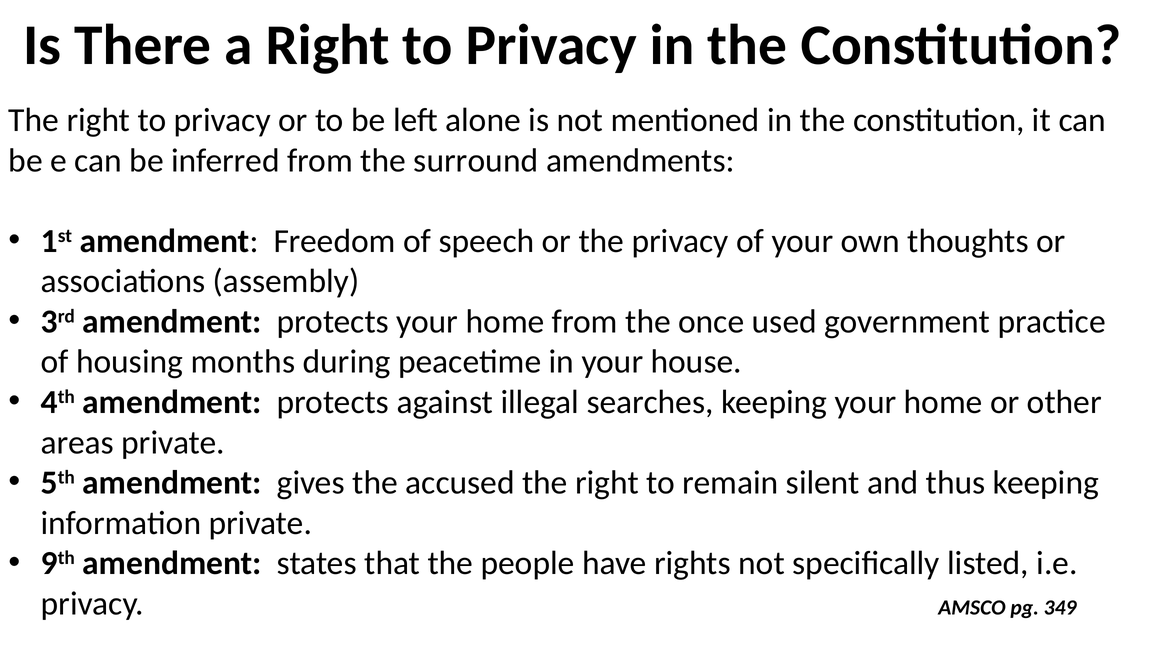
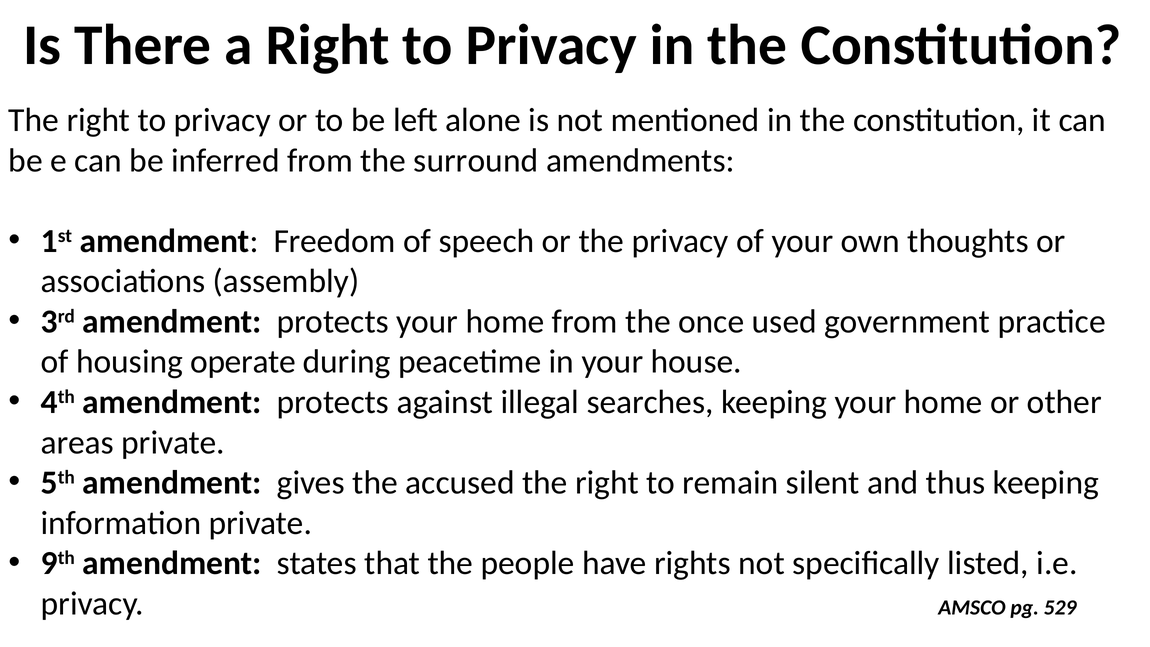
months: months -> operate
349: 349 -> 529
